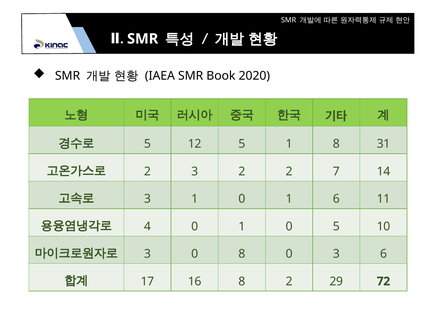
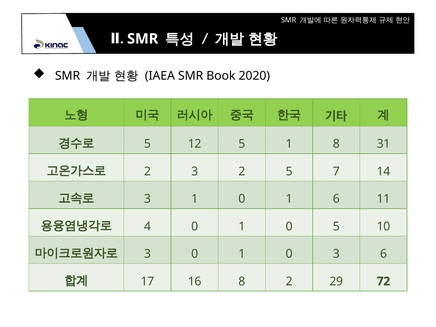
2 2: 2 -> 5
3 0 8: 8 -> 1
